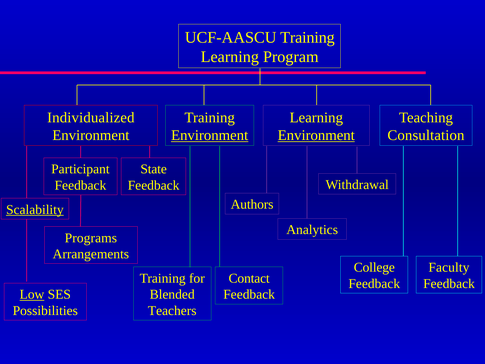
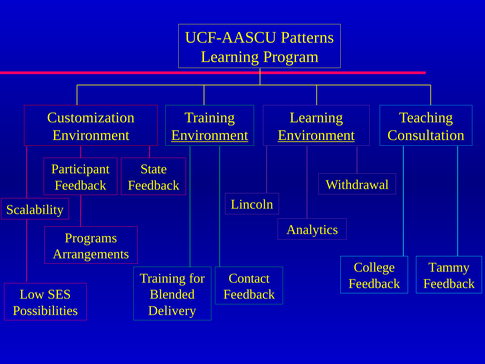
UCF-AASCU Training: Training -> Patterns
Individualized: Individualized -> Customization
Authors: Authors -> Lincoln
Scalability underline: present -> none
Faculty: Faculty -> Tammy
Low underline: present -> none
Teachers: Teachers -> Delivery
